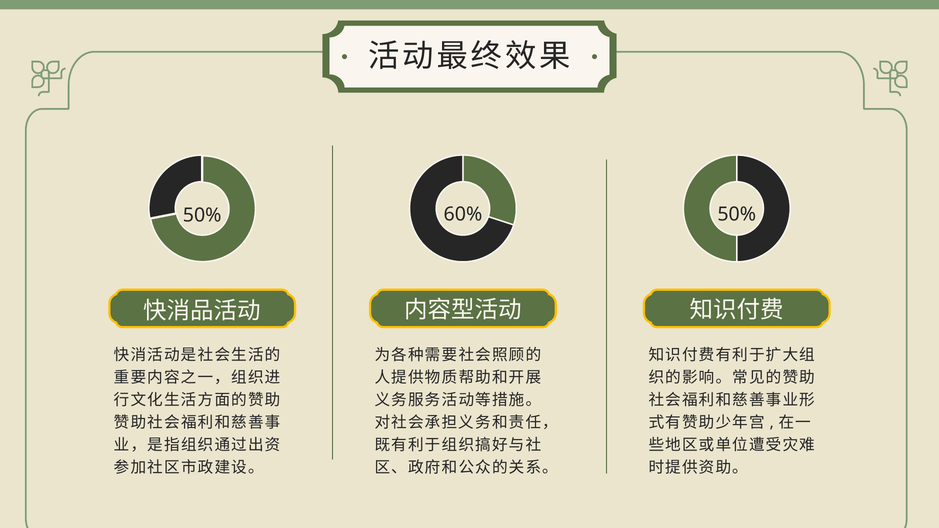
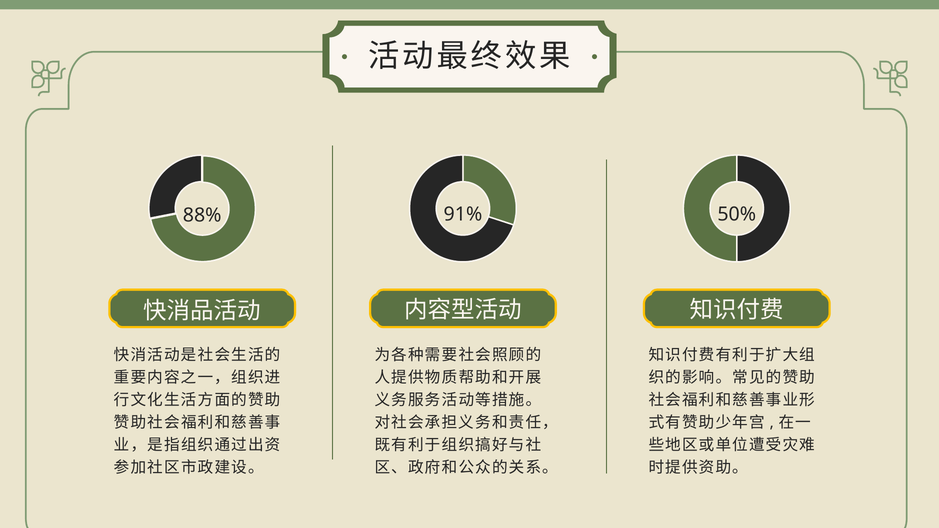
60%: 60% -> 91%
50% at (202, 216): 50% -> 88%
